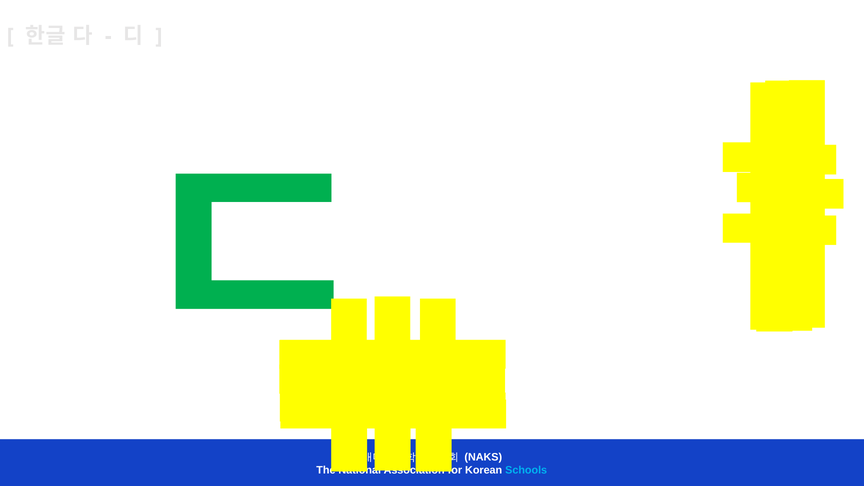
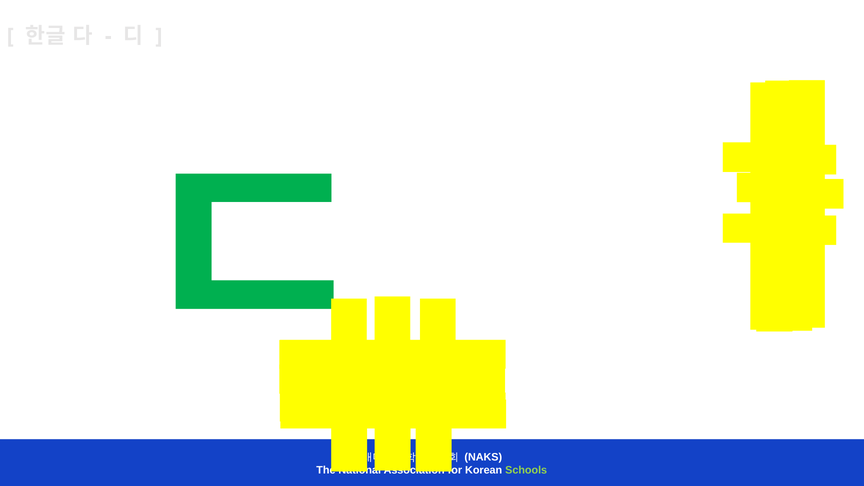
Schools colour: light blue -> light green
